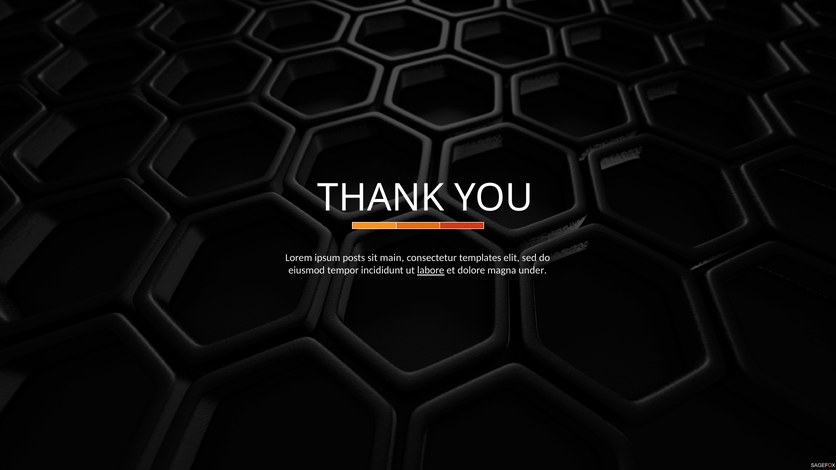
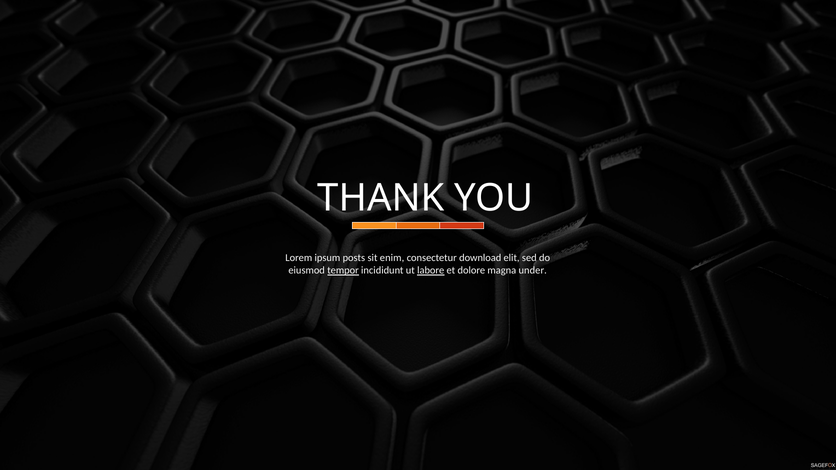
main: main -> enim
templates: templates -> download
tempor underline: none -> present
